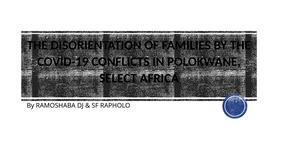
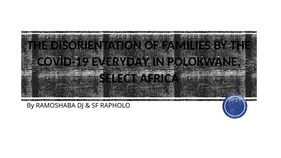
CONFLICTS: CONFLICTS -> EVERYDAY
